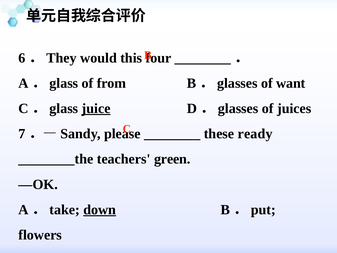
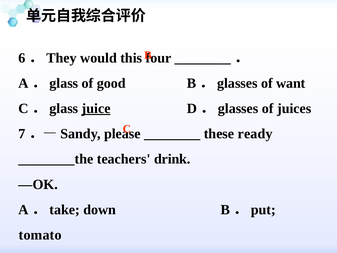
from: from -> good
green: green -> drink
down underline: present -> none
flowers: flowers -> tomato
